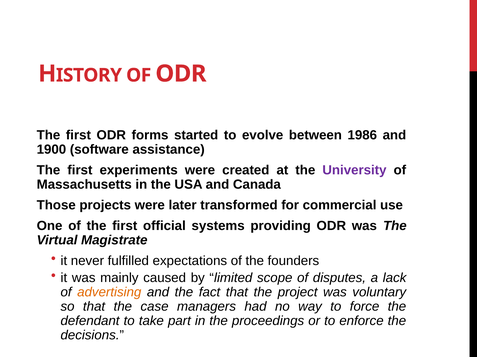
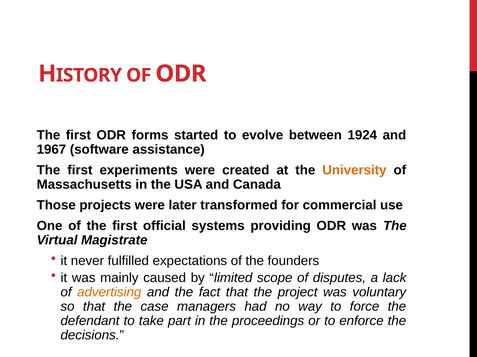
1986: 1986 -> 1924
1900: 1900 -> 1967
University colour: purple -> orange
